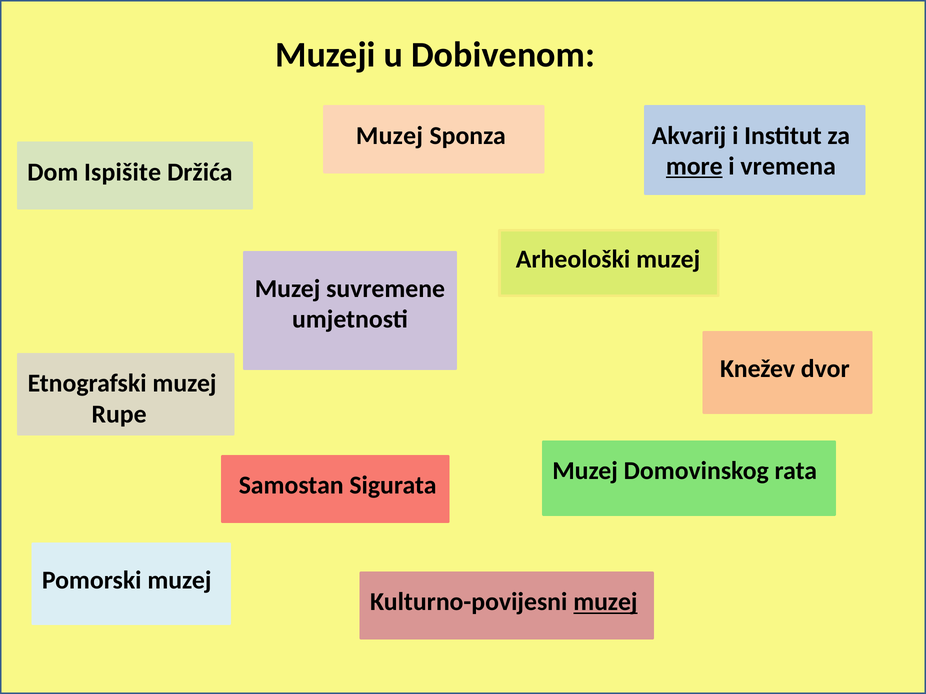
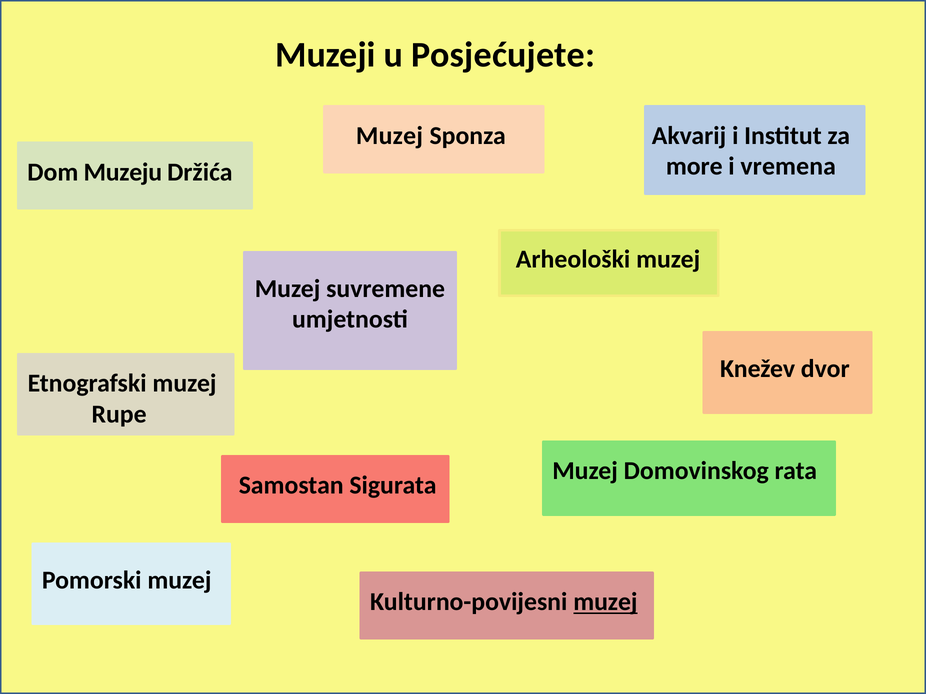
Dobivenom: Dobivenom -> Posjećujete
more underline: present -> none
Ispišite: Ispišite -> Muzeju
